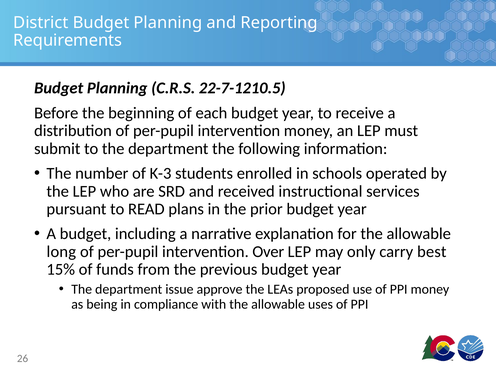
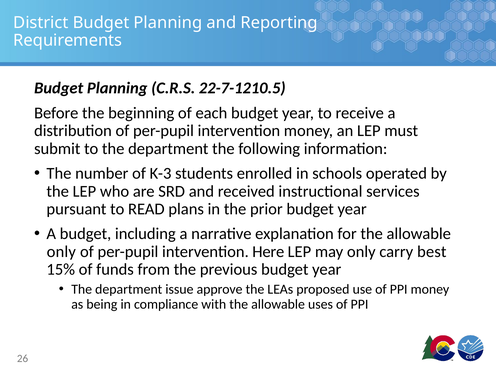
long at (61, 252): long -> only
Over: Over -> Here
